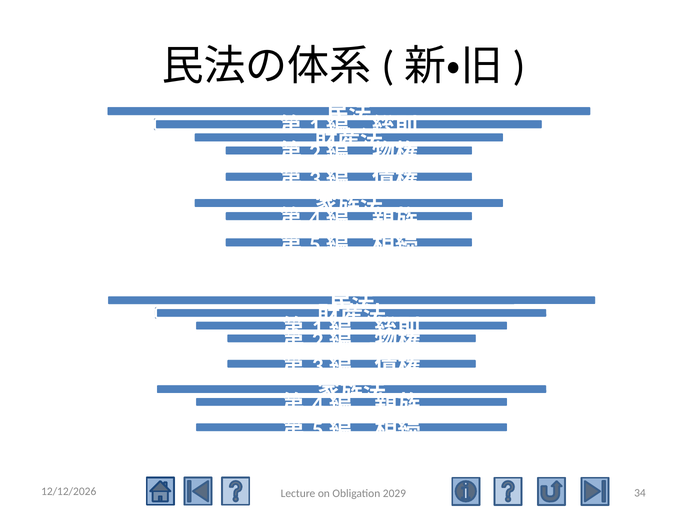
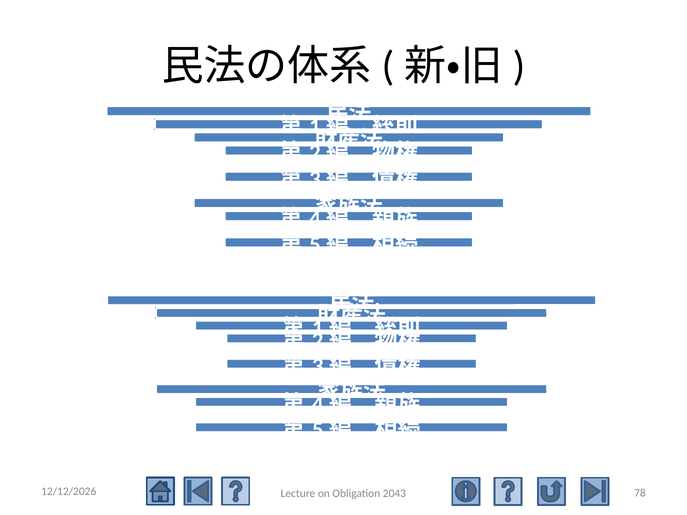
34: 34 -> 78
2029: 2029 -> 2043
